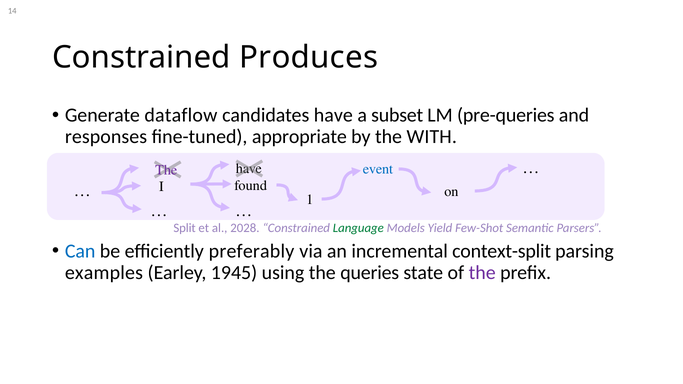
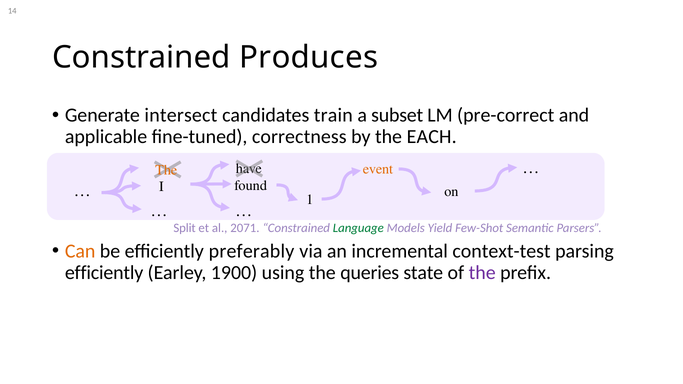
dataflow: dataflow -> intersect
candidates have: have -> train
pre-queries: pre-queries -> pre-correct
responses: responses -> applicable
appropriate: appropriate -> correctness
WITH: WITH -> EACH
event colour: blue -> orange
The at (166, 170) colour: purple -> orange
2028: 2028 -> 2071
Can colour: blue -> orange
context-split: context-split -> context-test
examples at (104, 273): examples -> efficiently
1945: 1945 -> 1900
